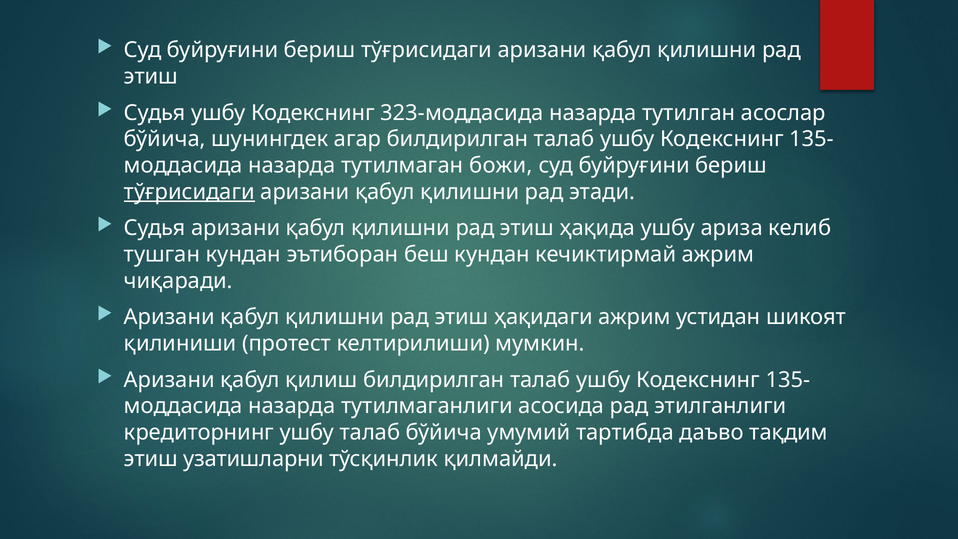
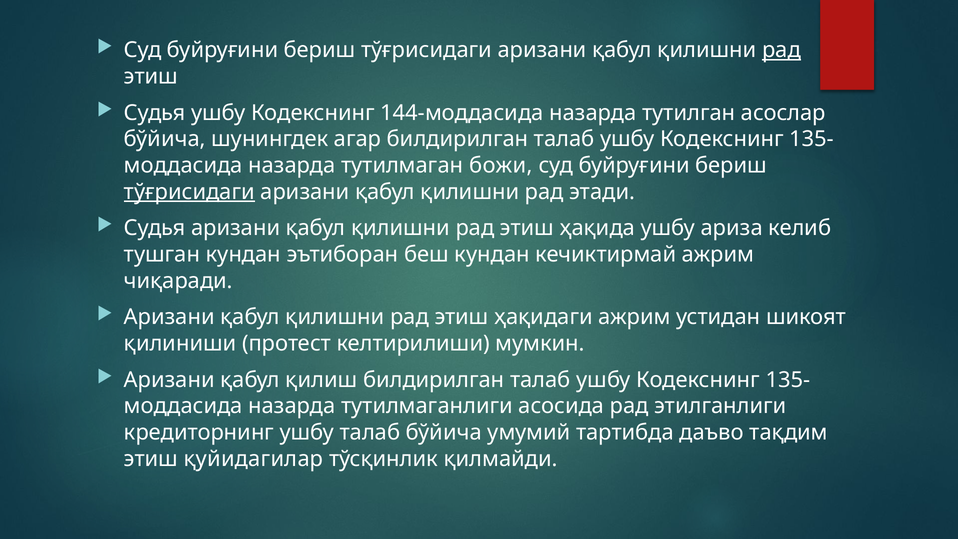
рад at (781, 50) underline: none -> present
323-моддасида: 323-моддасида -> 144-моддасида
узатишларни: узатишларни -> қуйидагилар
